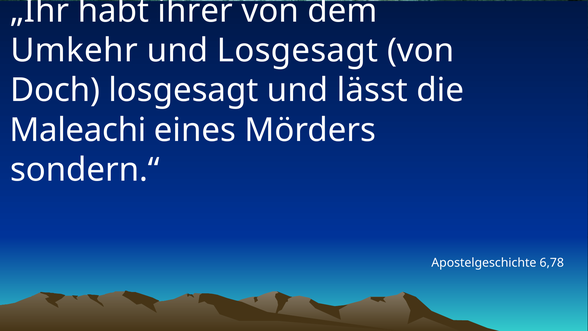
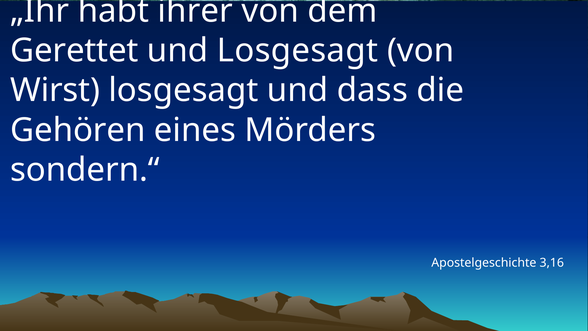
Umkehr: Umkehr -> Gerettet
Doch: Doch -> Wirst
lässt: lässt -> dass
Maleachi: Maleachi -> Gehören
6,78: 6,78 -> 3,16
